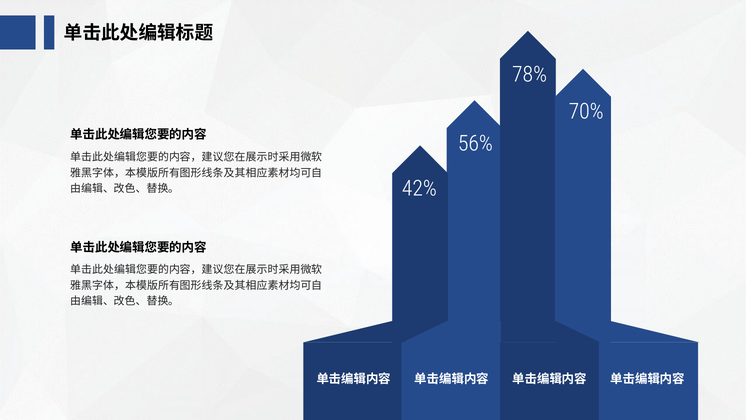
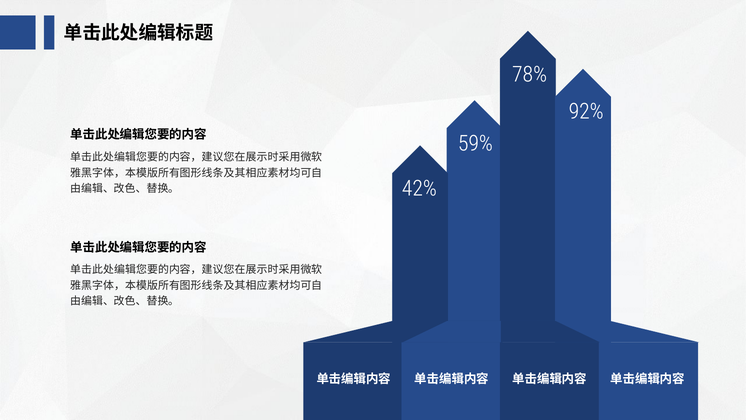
70%: 70% -> 92%
56%: 56% -> 59%
